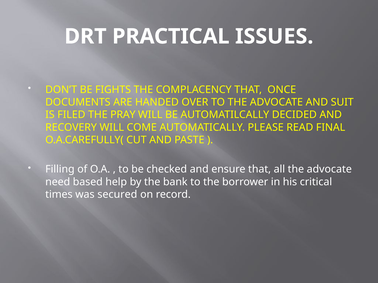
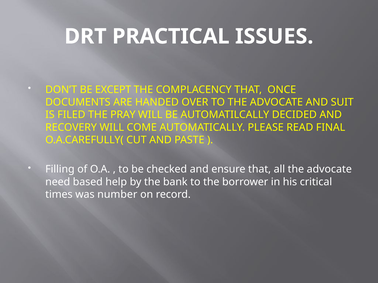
FIGHTS: FIGHTS -> EXCEPT
secured: secured -> number
